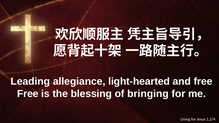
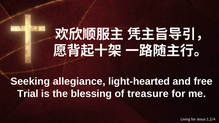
Leading: Leading -> Seeking
Free at (28, 94): Free -> Trial
bringing: bringing -> treasure
